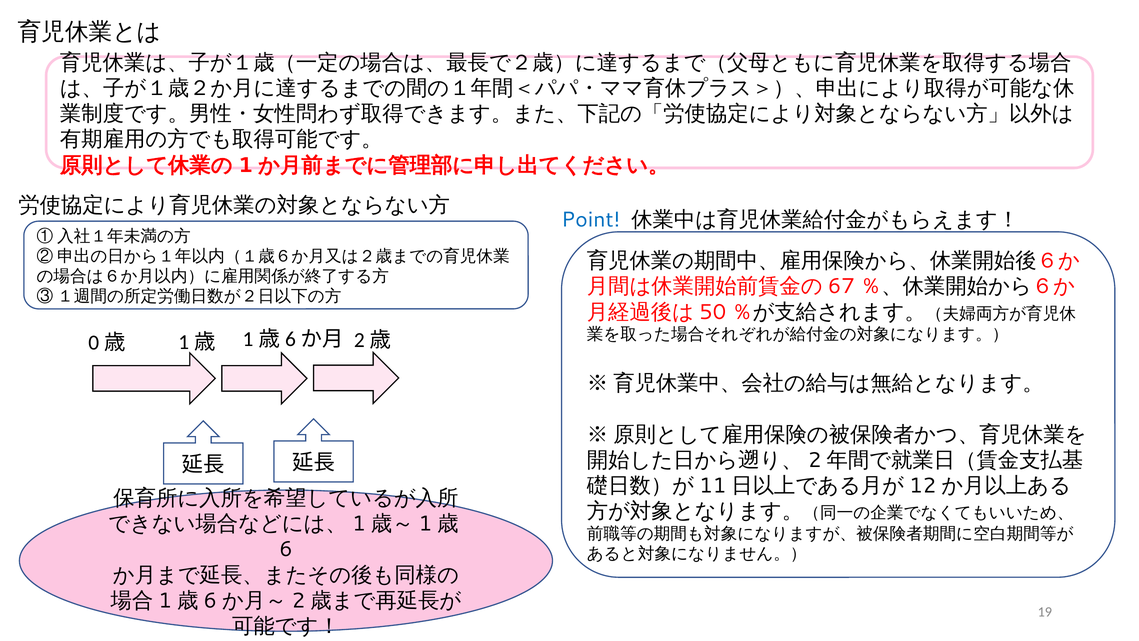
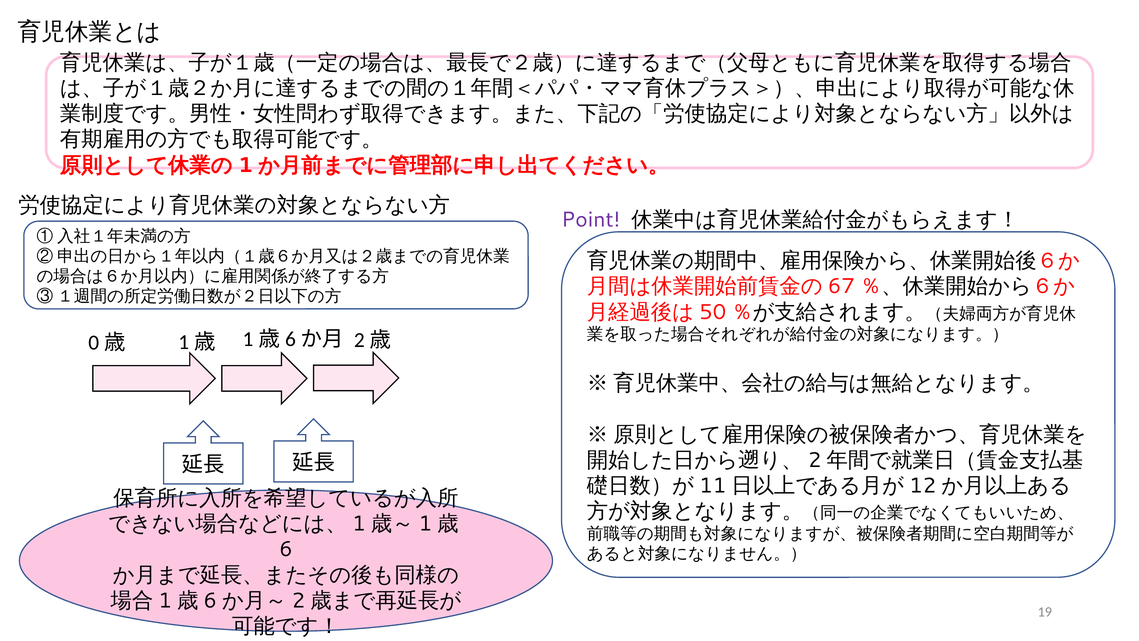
Point colour: blue -> purple
